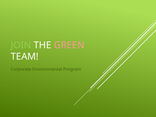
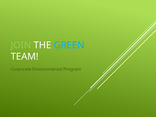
GREEN colour: pink -> light blue
